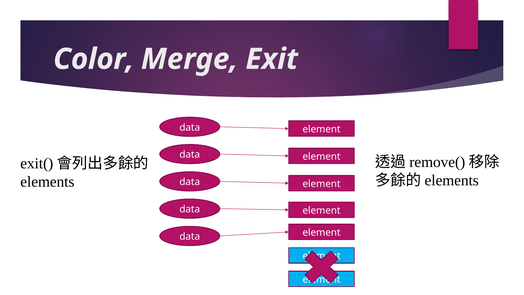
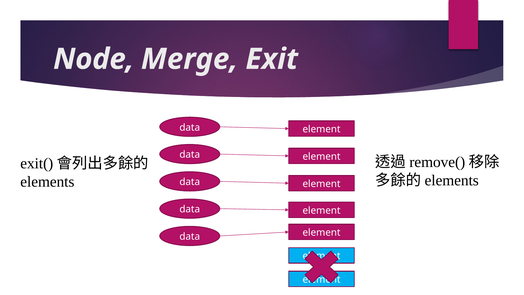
Color: Color -> Node
